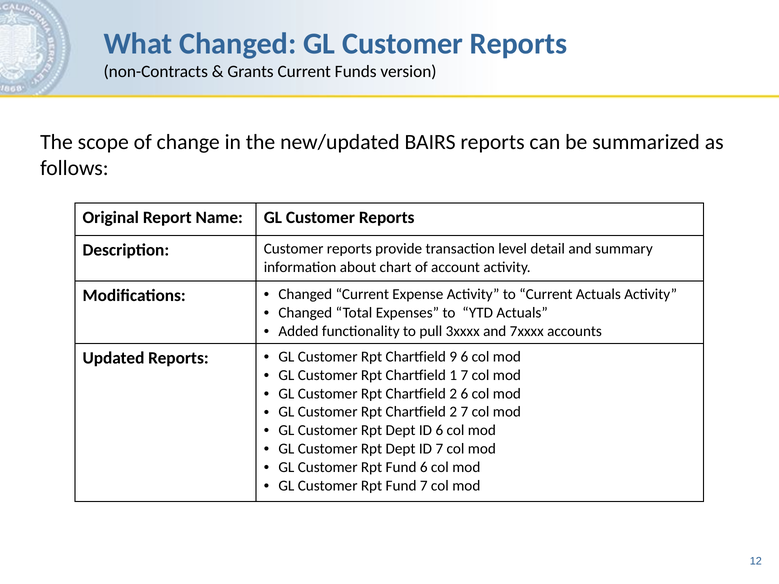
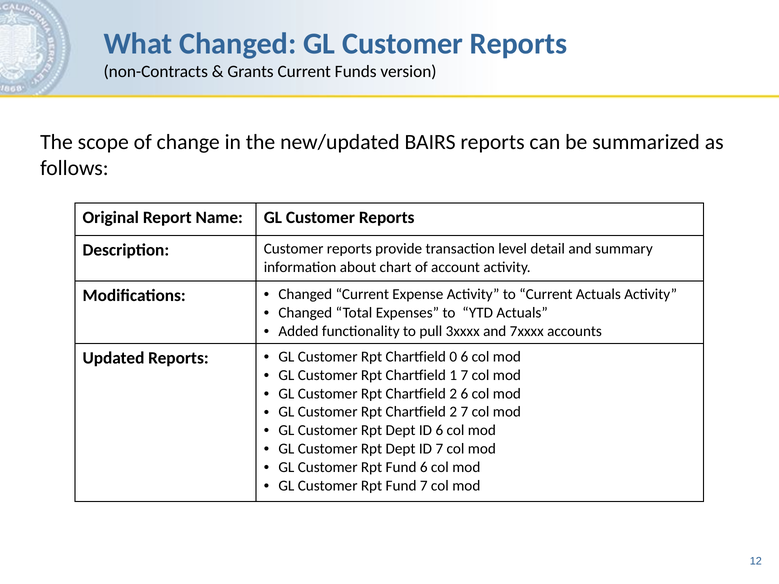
9: 9 -> 0
